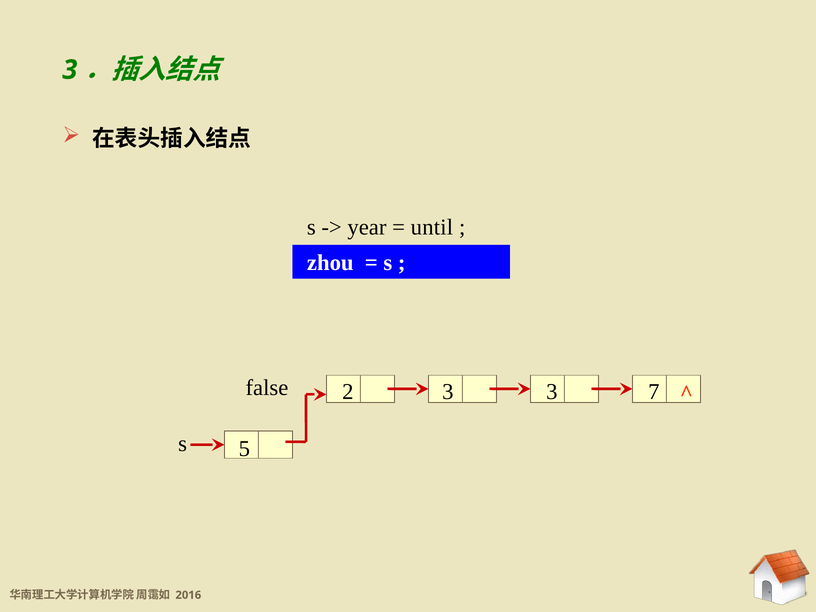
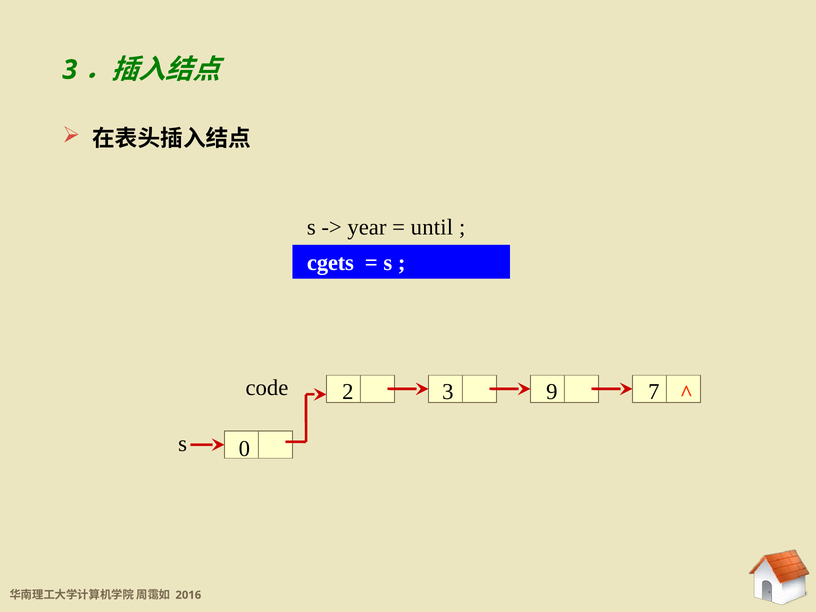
zhou: zhou -> cgets
false: false -> code
3 3: 3 -> 9
5: 5 -> 0
